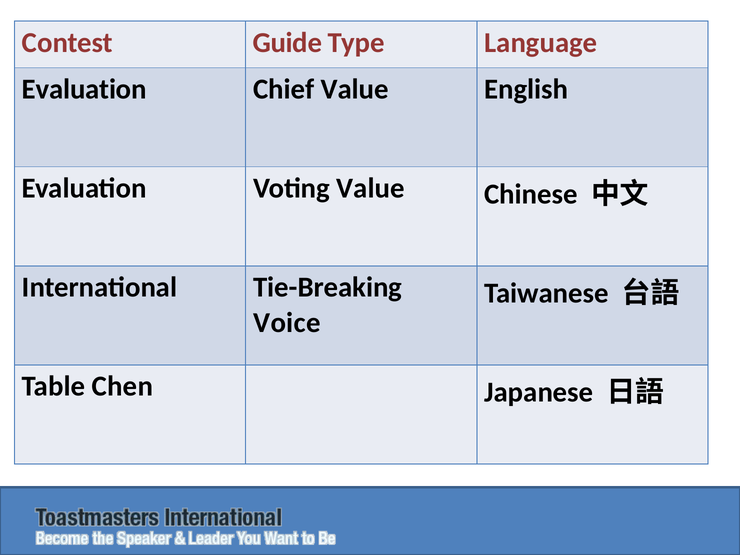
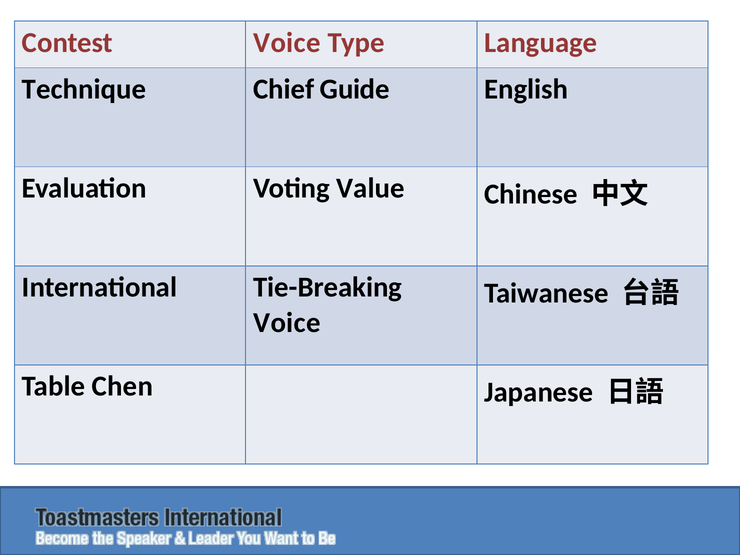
Contest Guide: Guide -> Voice
Evaluation at (84, 89): Evaluation -> Technique
Chief Value: Value -> Guide
